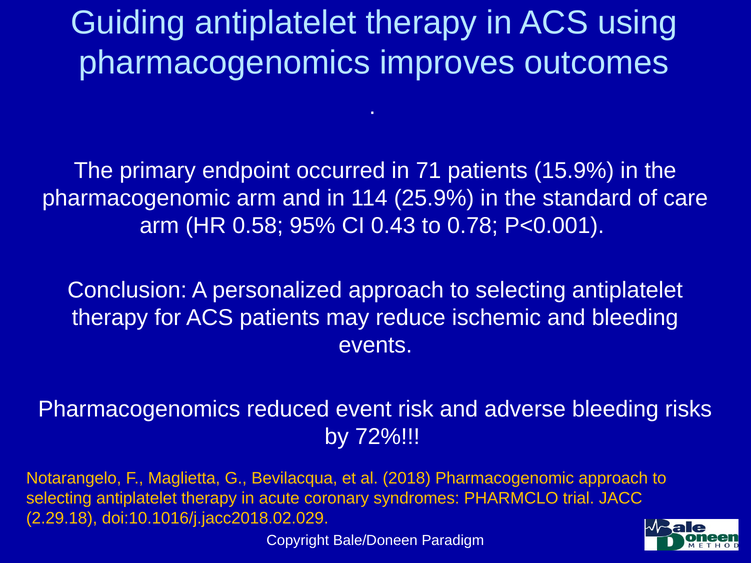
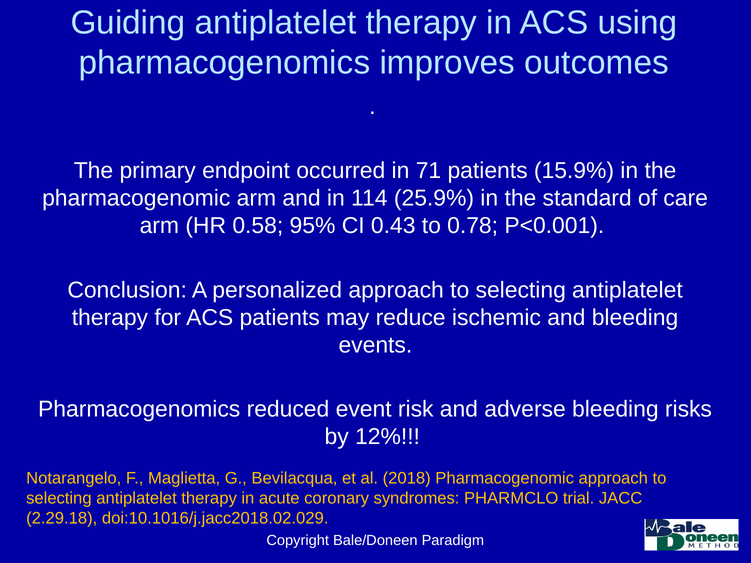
72%: 72% -> 12%
